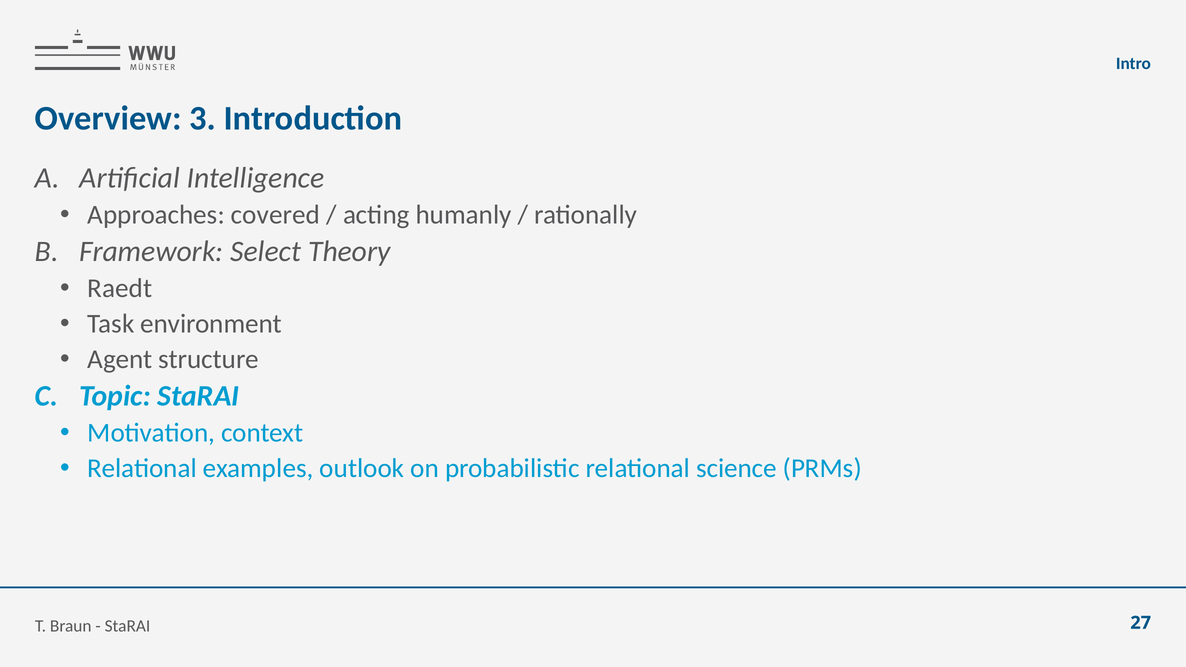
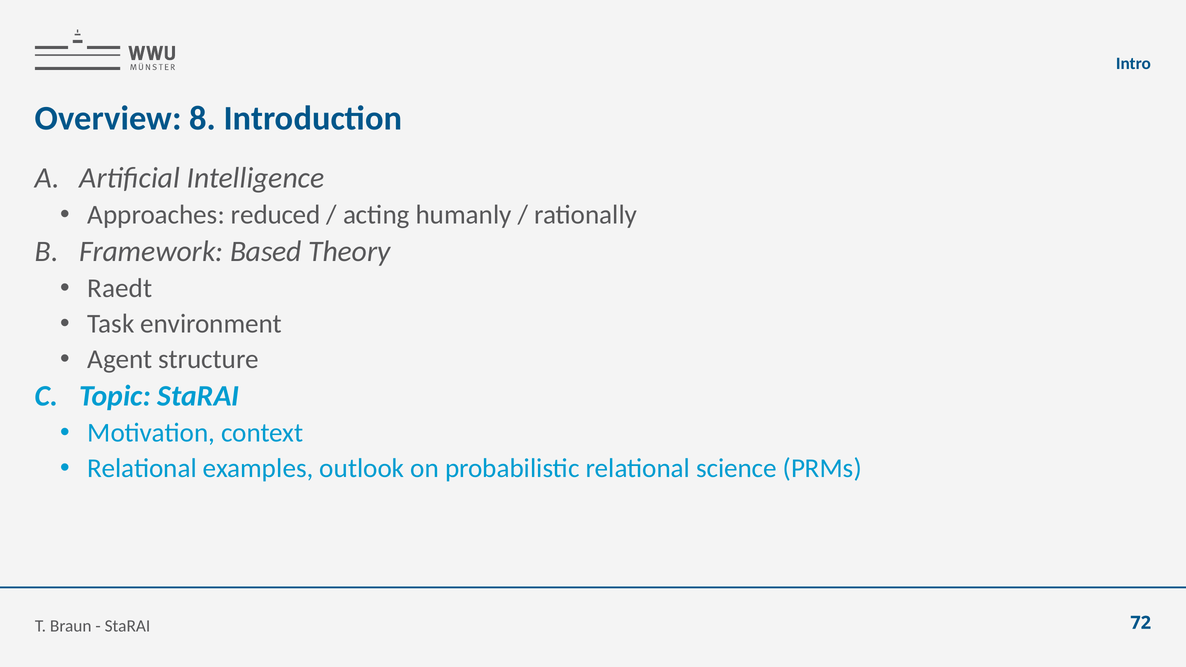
3: 3 -> 8
covered: covered -> reduced
Select: Select -> Based
27: 27 -> 72
